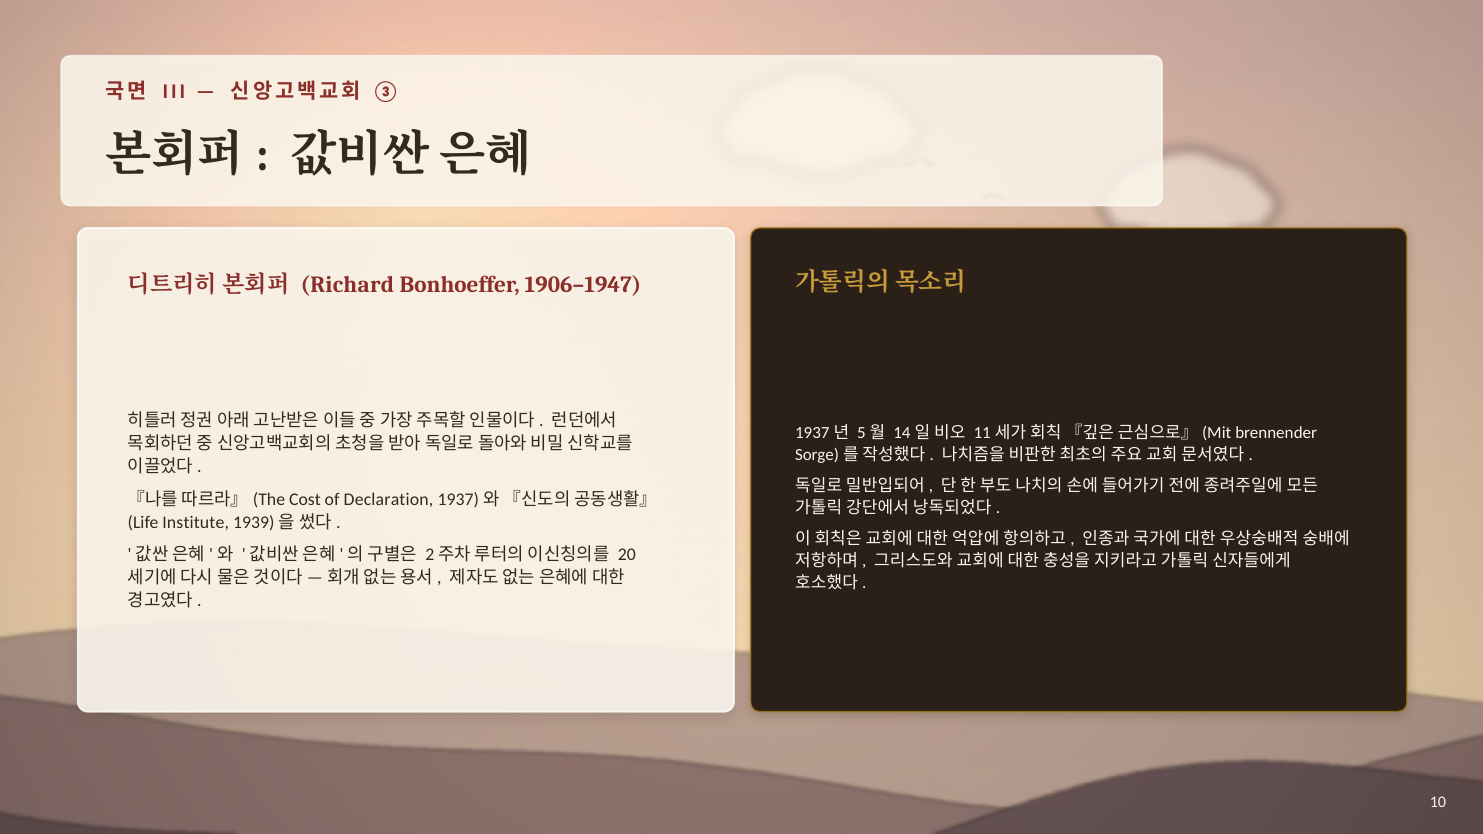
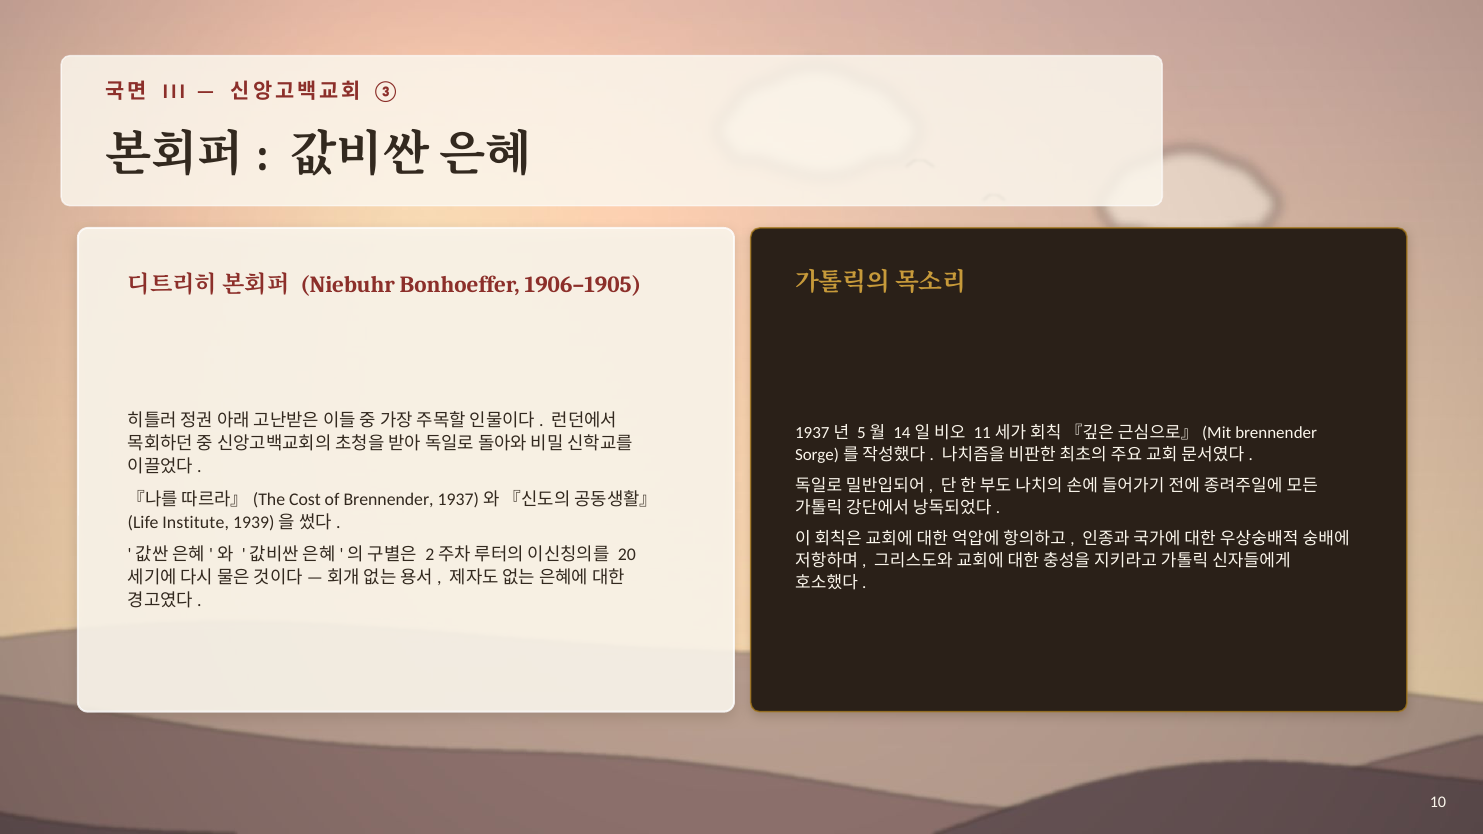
Richard: Richard -> Niebuhr
1906–1947: 1906–1947 -> 1906–1905
of Declaration: Declaration -> Brennender
